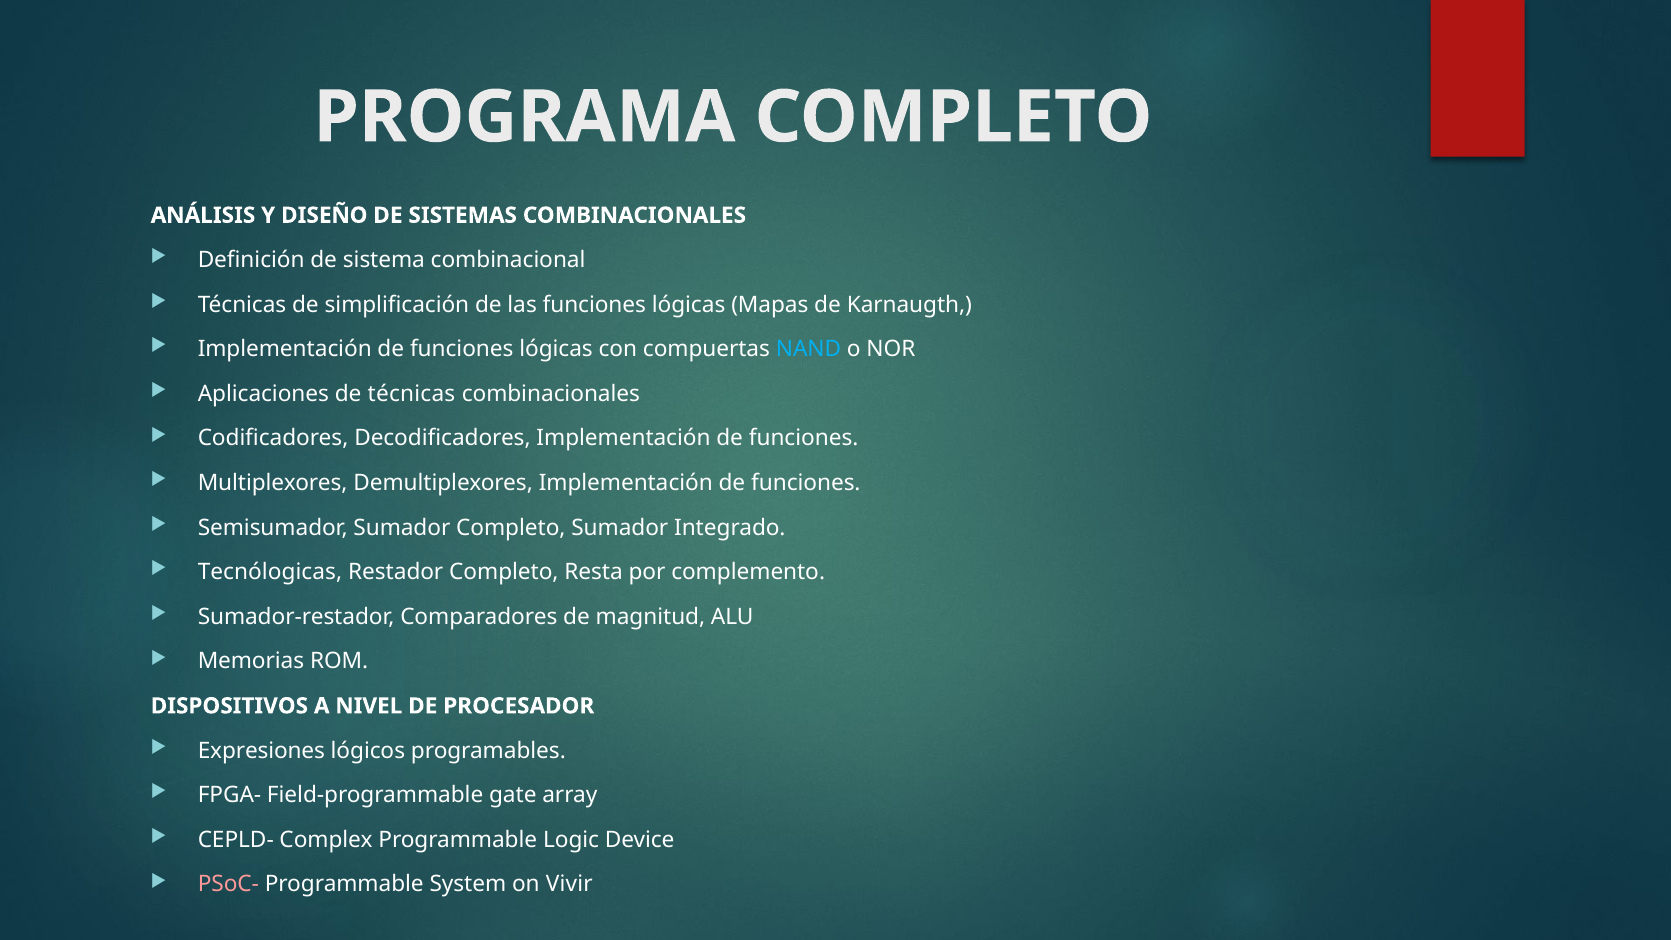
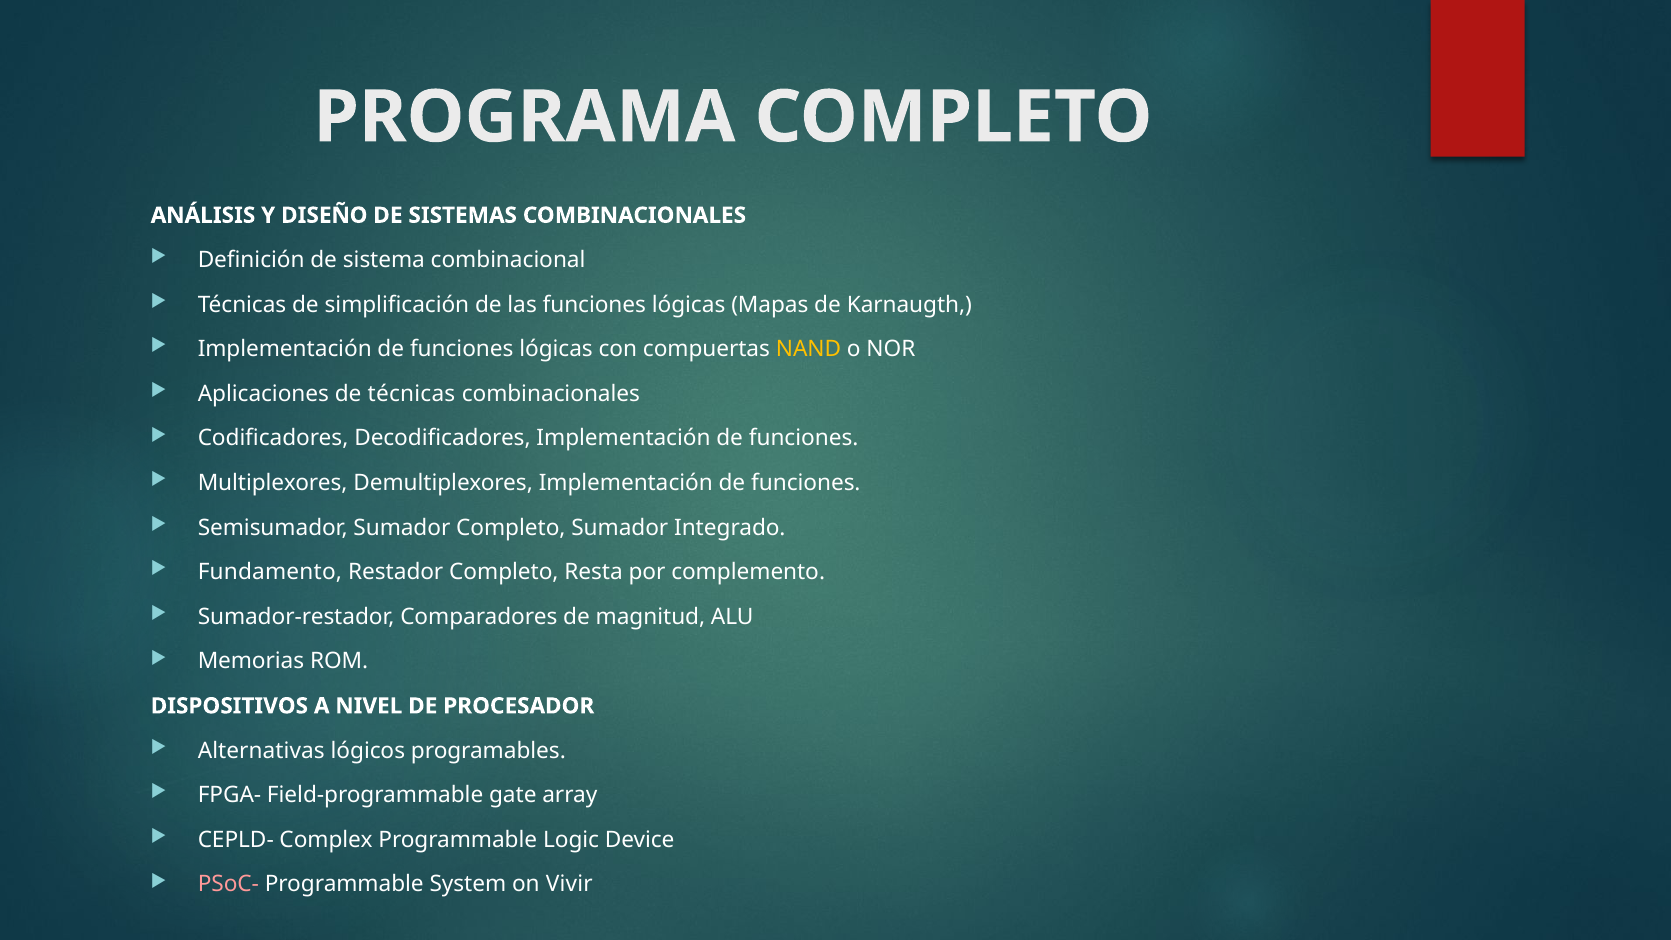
NAND colour: light blue -> yellow
Tecnólogicas: Tecnólogicas -> Fundamento
Expresiones: Expresiones -> Alternativas
